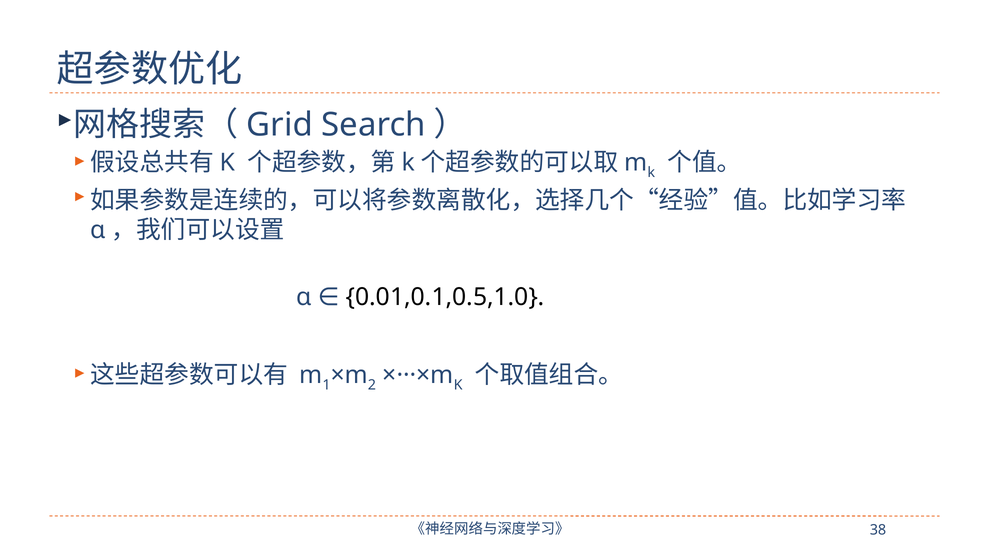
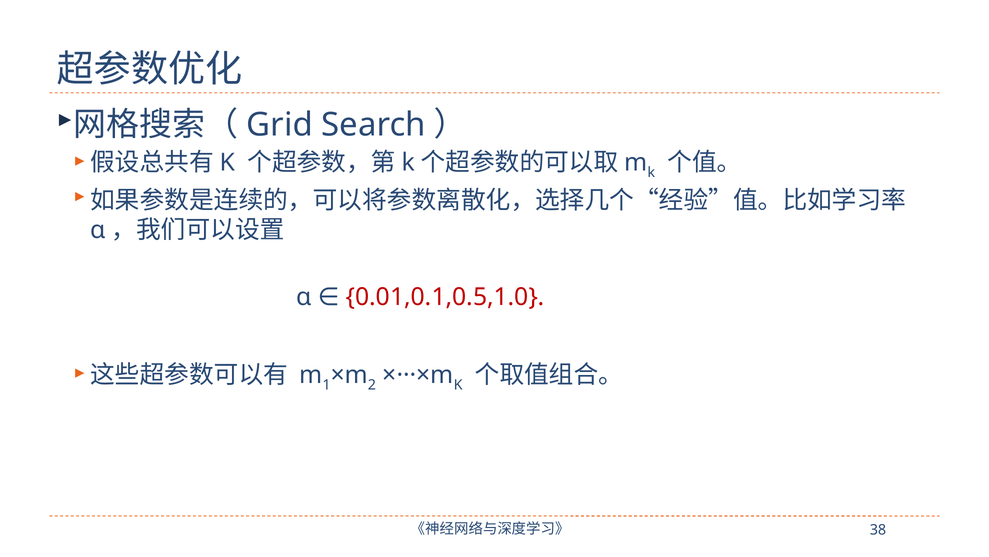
0.01,0.1,0.5,1.0 colour: black -> red
